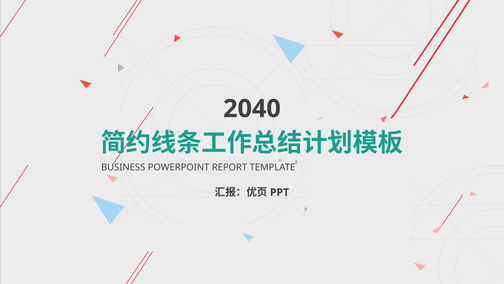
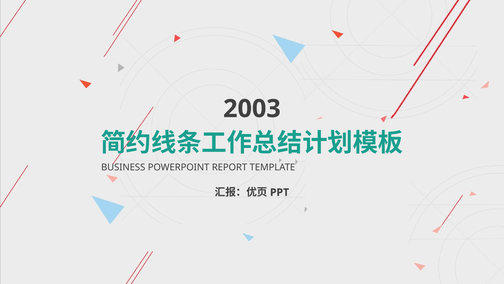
2040: 2040 -> 2003
